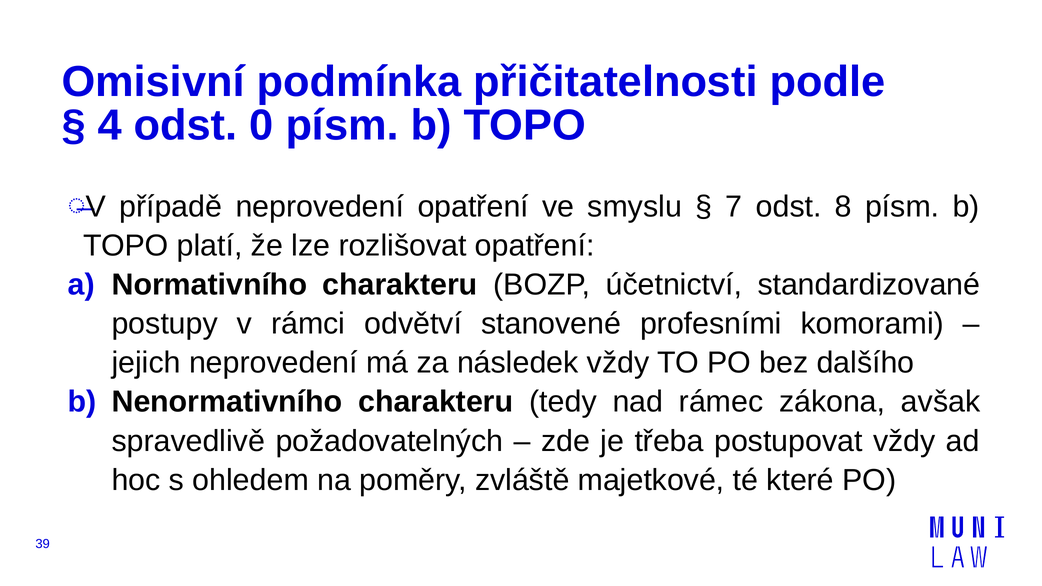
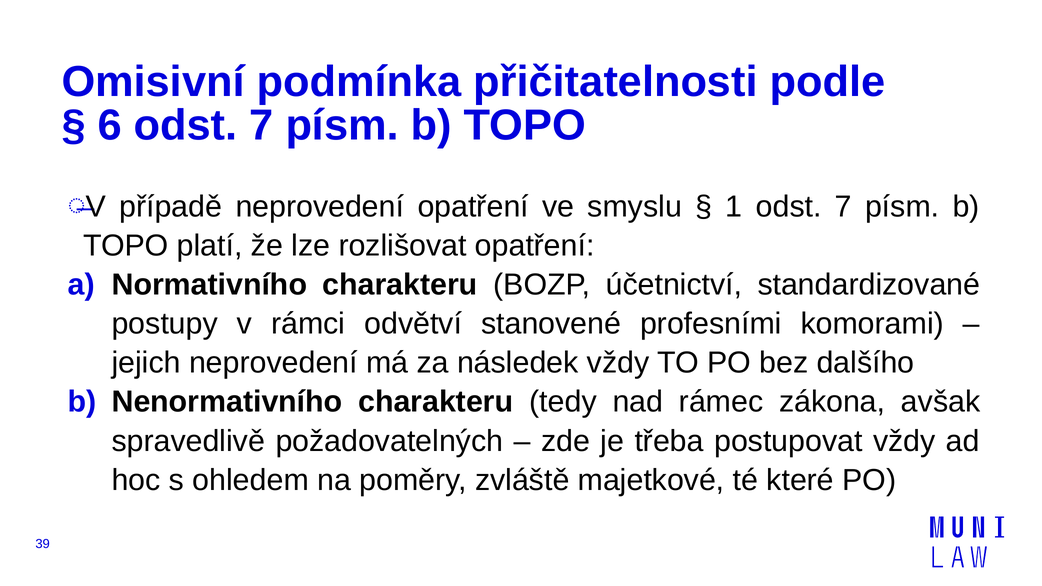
4: 4 -> 6
0 at (261, 125): 0 -> 7
7: 7 -> 1
8 at (843, 207): 8 -> 7
